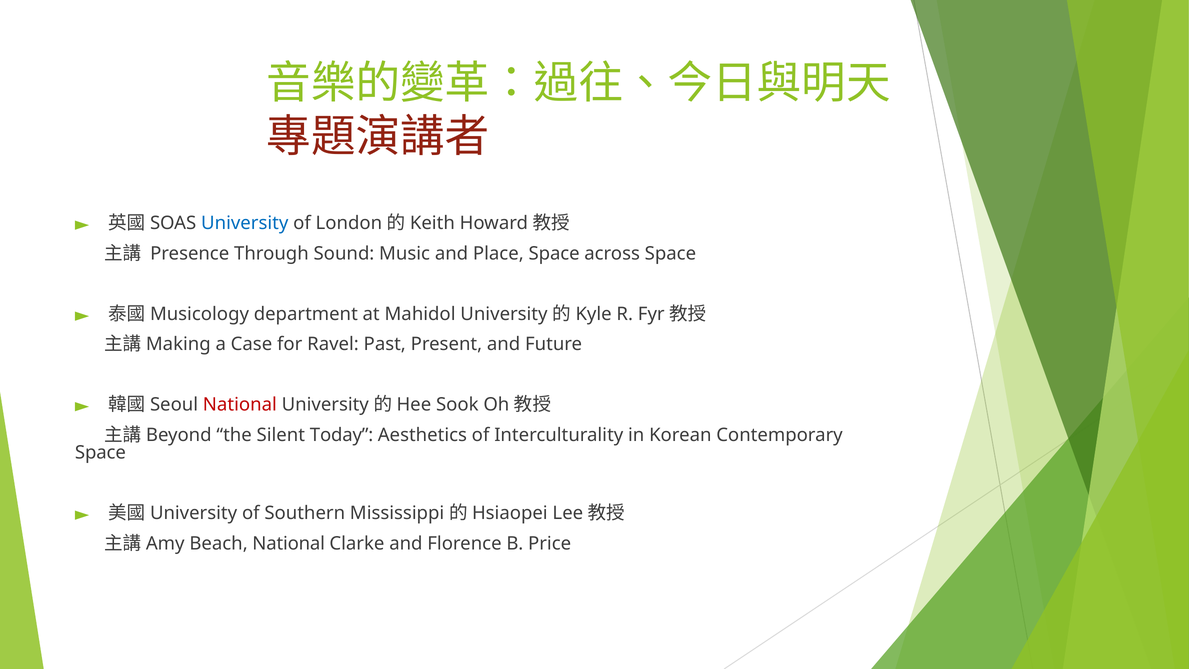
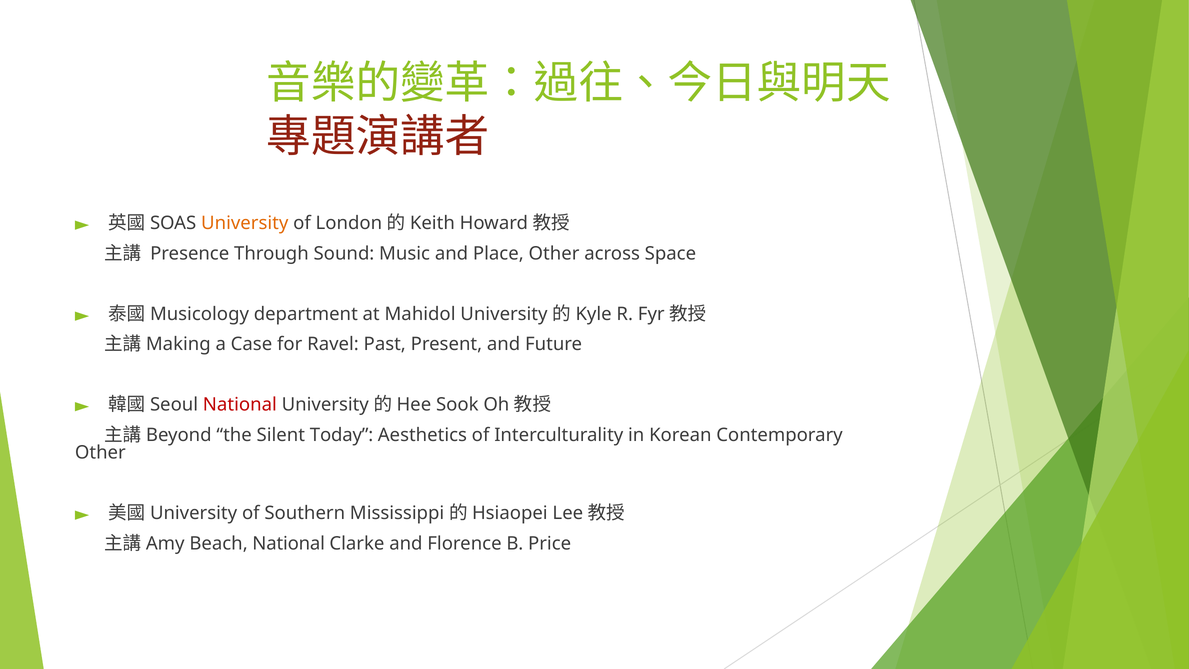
University at (245, 223) colour: blue -> orange
Place Space: Space -> Other
Space at (100, 453): Space -> Other
